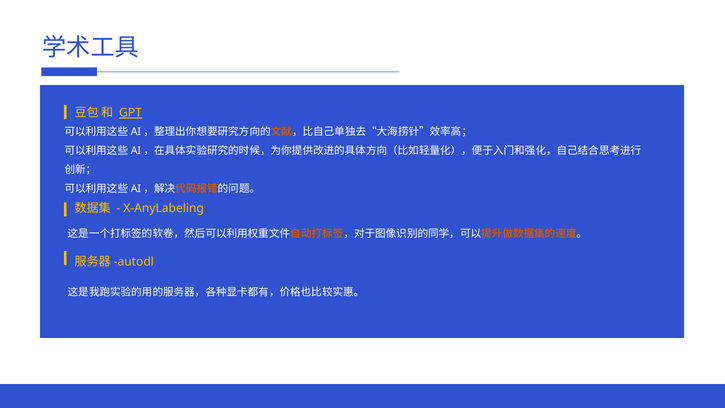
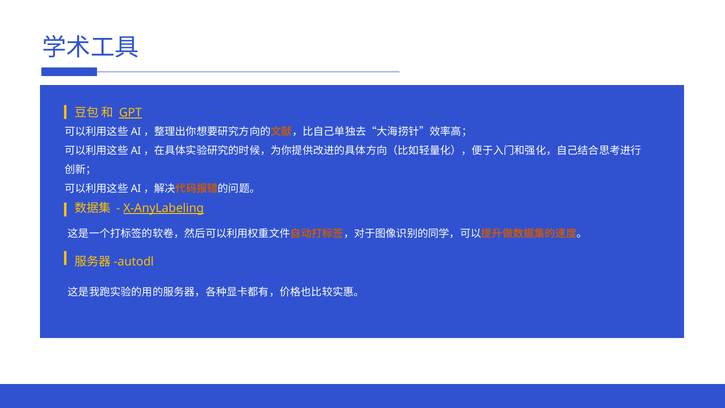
X-AnyLabeling underline: none -> present
